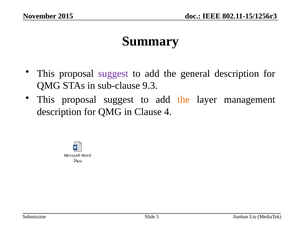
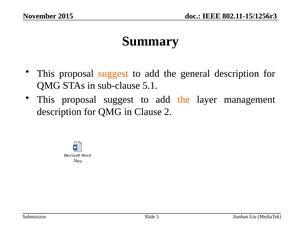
suggest at (113, 73) colour: purple -> orange
9.3: 9.3 -> 5.1
4: 4 -> 2
